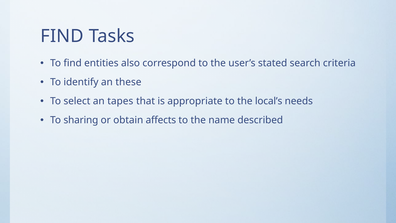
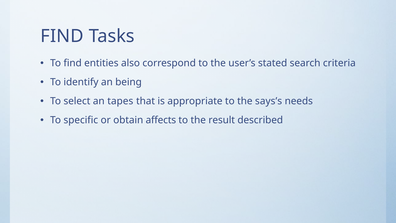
these: these -> being
local’s: local’s -> says’s
sharing: sharing -> specific
name: name -> result
